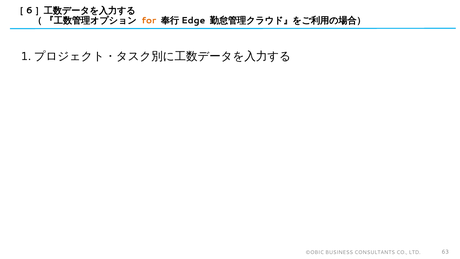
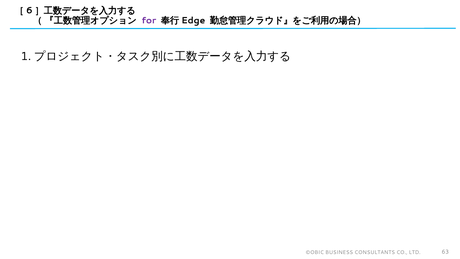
for colour: orange -> purple
